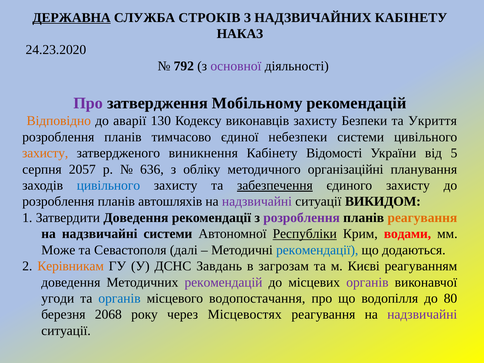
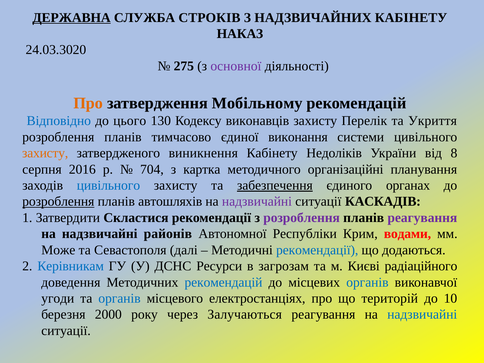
24.23.2020: 24.23.2020 -> 24.03.3020
792: 792 -> 275
Про at (88, 103) colour: purple -> orange
Відповідно colour: orange -> blue
аварії: аварії -> цього
Безпеки: Безпеки -> Перелік
небезпеки: небезпеки -> виконання
Відомості: Відомості -> Недоліків
5: 5 -> 8
2057: 2057 -> 2016
636: 636 -> 704
обліку: обліку -> картка
єдиного захисту: захисту -> органах
розроблення at (58, 202) underline: none -> present
ВИКИДОМ: ВИКИДОМ -> КАСКАДІВ
Затвердити Доведення: Доведення -> Скластися
реагування at (422, 218) colour: orange -> purple
надзвичайні системи: системи -> районів
Республіки underline: present -> none
Керівникам colour: orange -> blue
Завдань: Завдань -> Ресурси
реагуванням: реагуванням -> радіаційного
рекомендацій at (223, 282) colour: purple -> blue
органів at (367, 282) colour: purple -> blue
водопостачання: водопостачання -> електростанціях
водопілля: водопілля -> територій
80: 80 -> 10
2068: 2068 -> 2000
Місцевостях: Місцевостях -> Залучаються
надзвичайні at (422, 315) colour: purple -> blue
